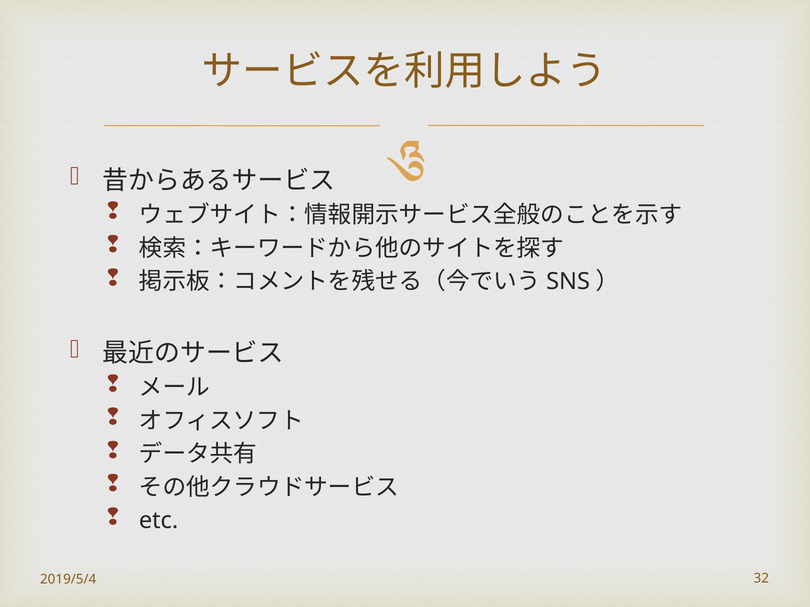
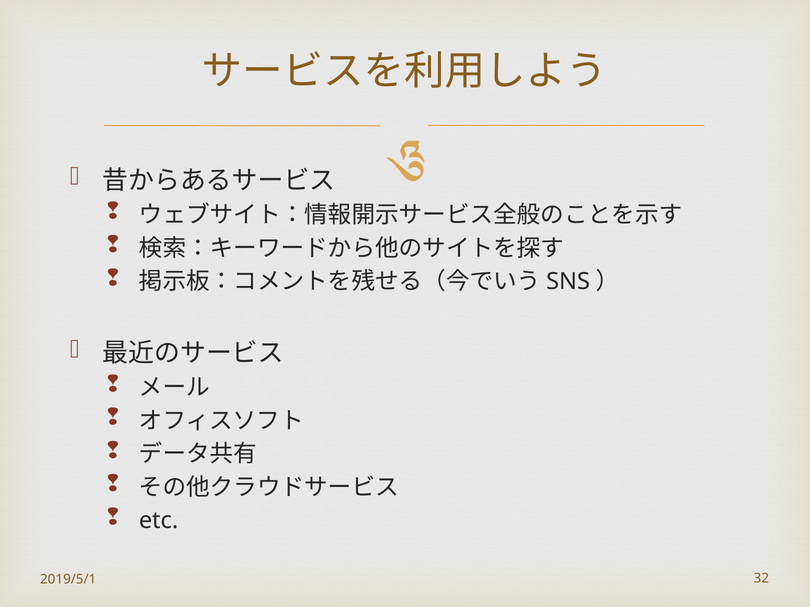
2019/5/4: 2019/5/4 -> 2019/5/1
